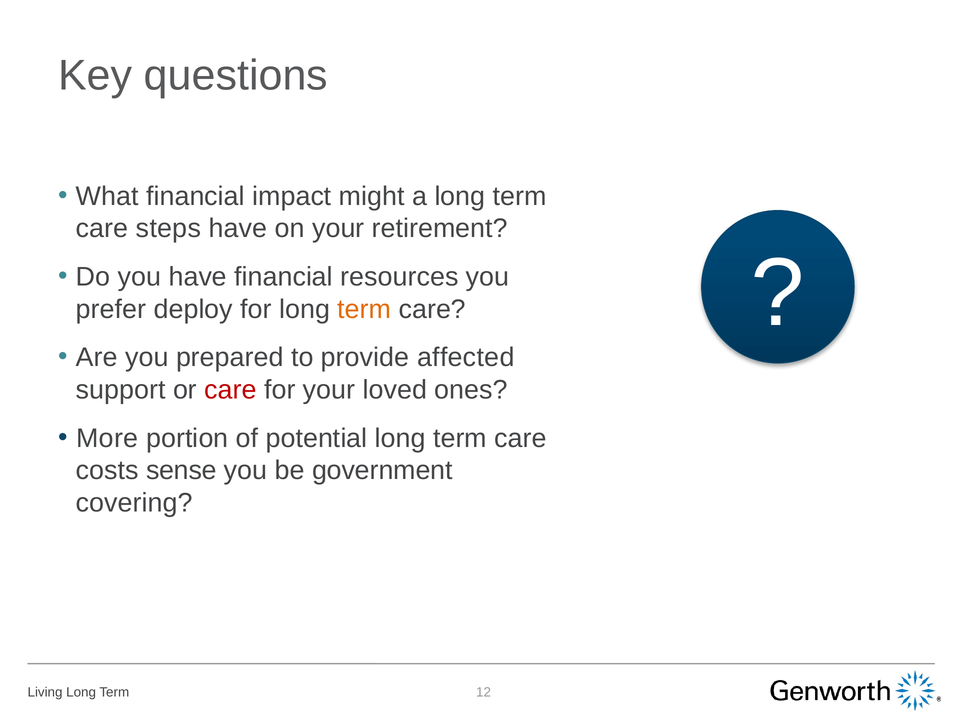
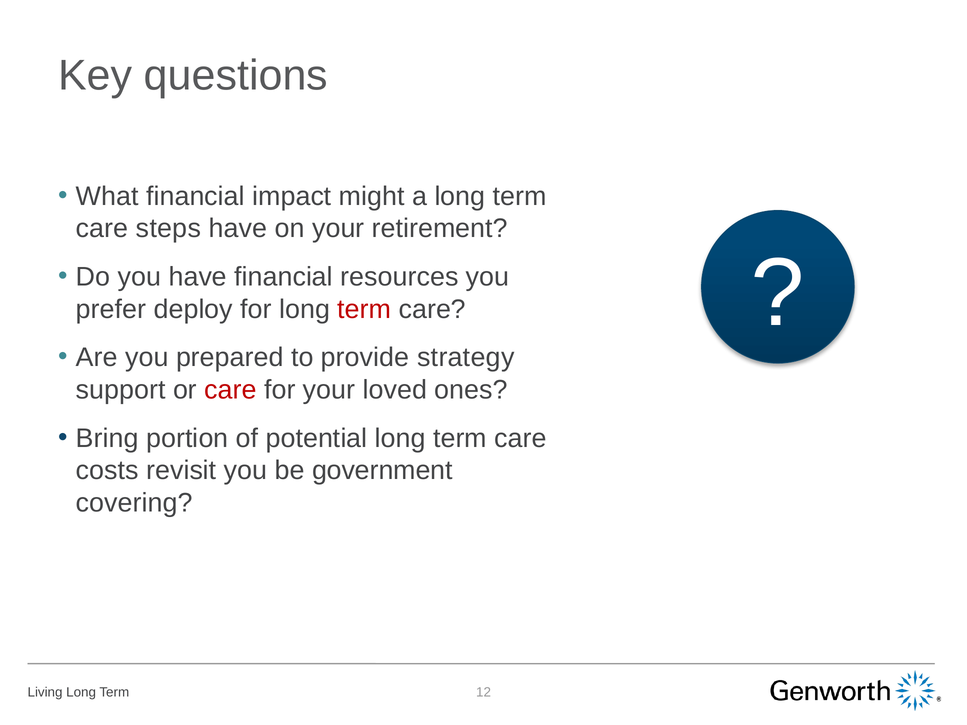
term at (364, 309) colour: orange -> red
affected: affected -> strategy
More: More -> Bring
sense: sense -> revisit
